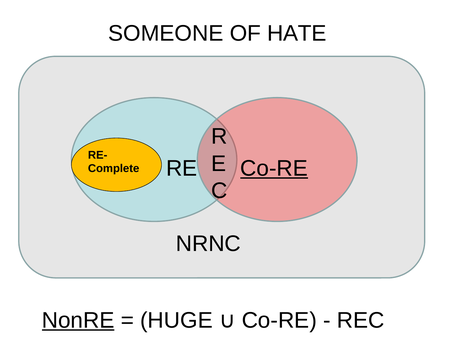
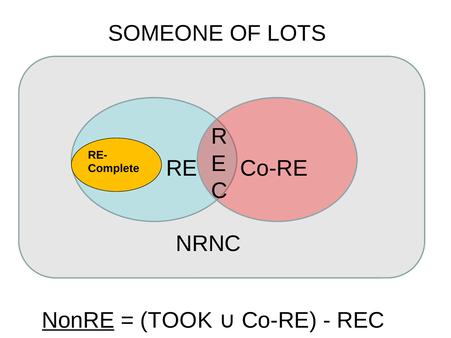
HATE: HATE -> LOTS
Co-RE at (274, 169) underline: present -> none
HUGE: HUGE -> TOOK
